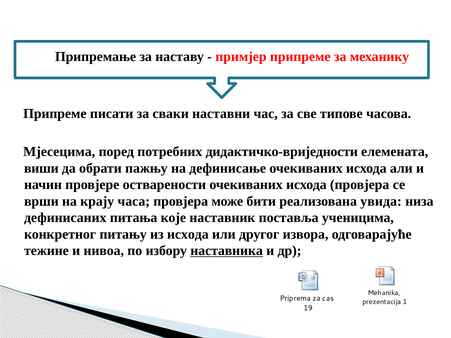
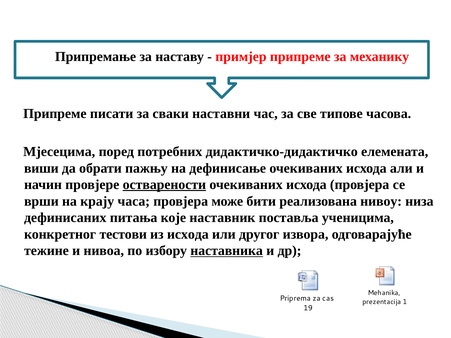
дидактичко-вриједности: дидактичко-вриједности -> дидактичко-дидактичко
остварености underline: none -> present
увида: увида -> нивоу
питању: питању -> тестови
